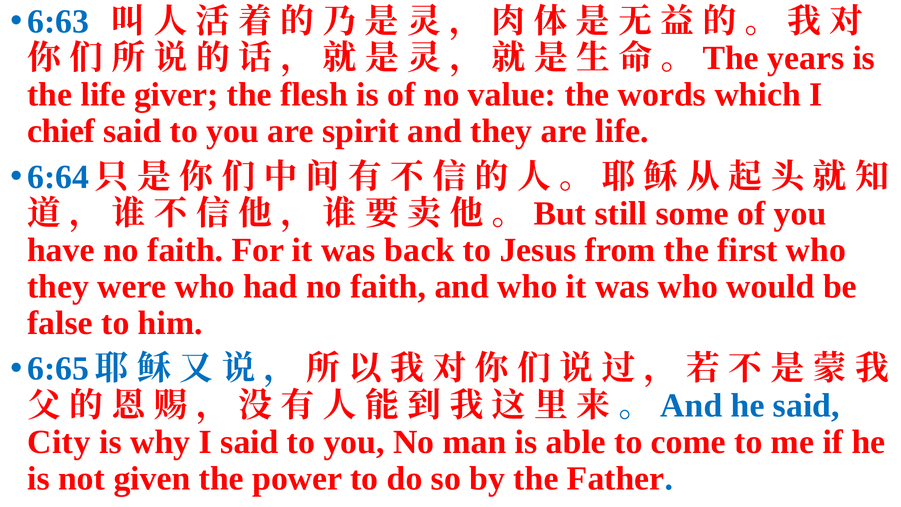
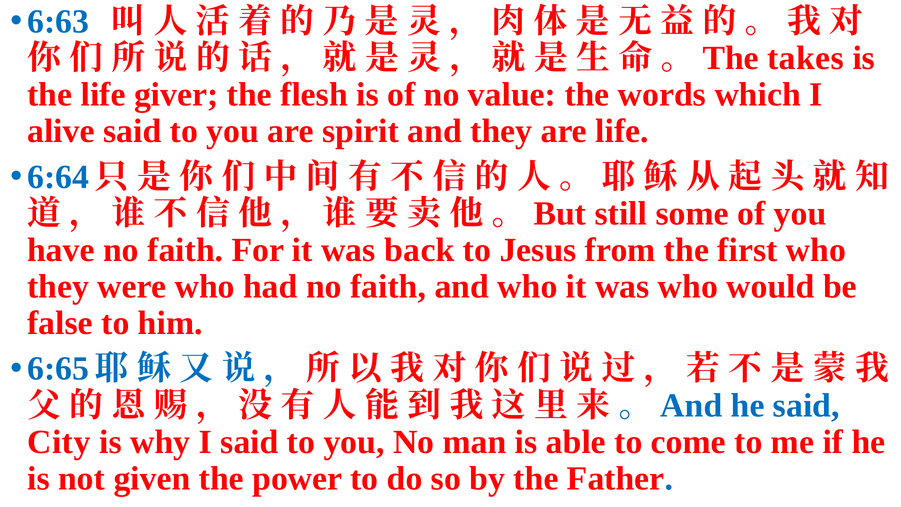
years: years -> takes
chief: chief -> alive
